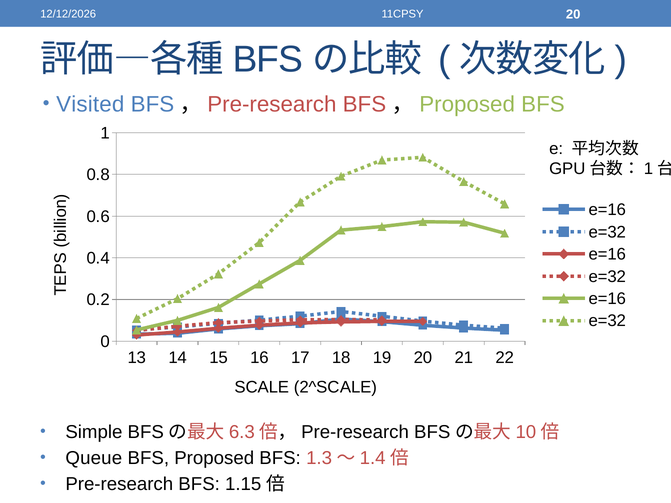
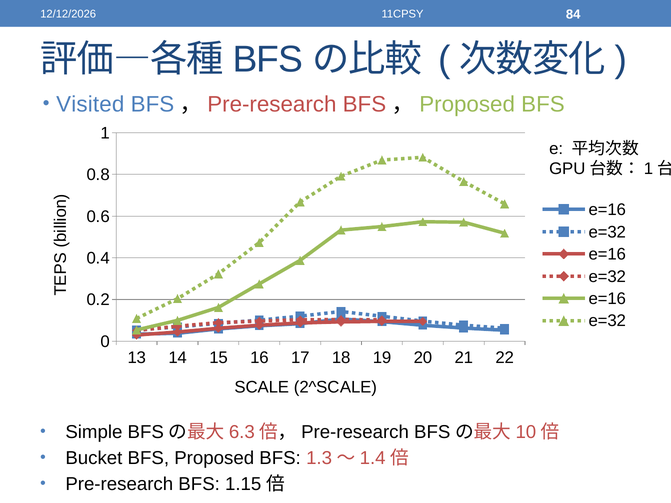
11CPSY 20: 20 -> 84
Queue: Queue -> Bucket
